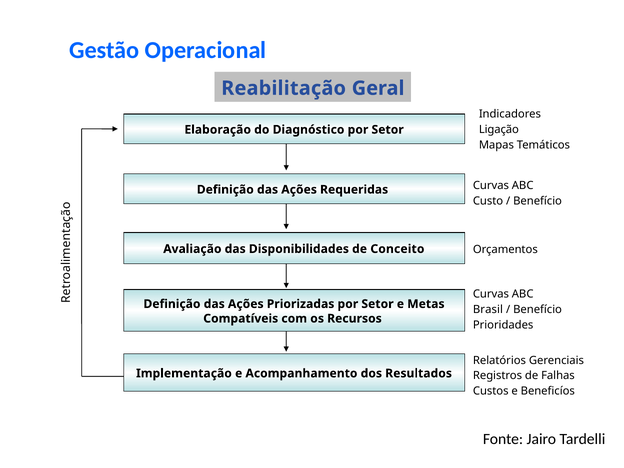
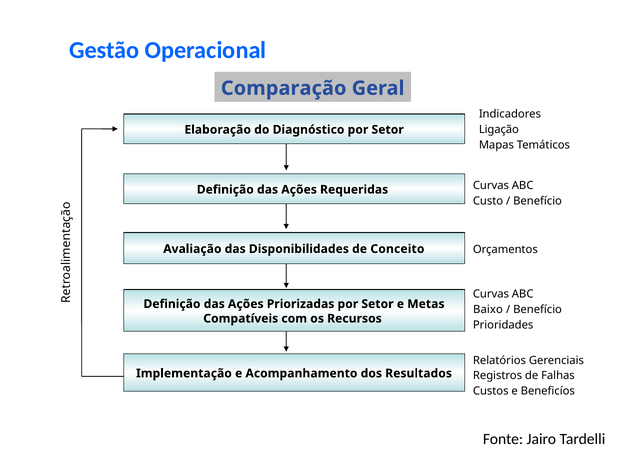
Reabilitação: Reabilitação -> Comparação
Brasil: Brasil -> Baixo
